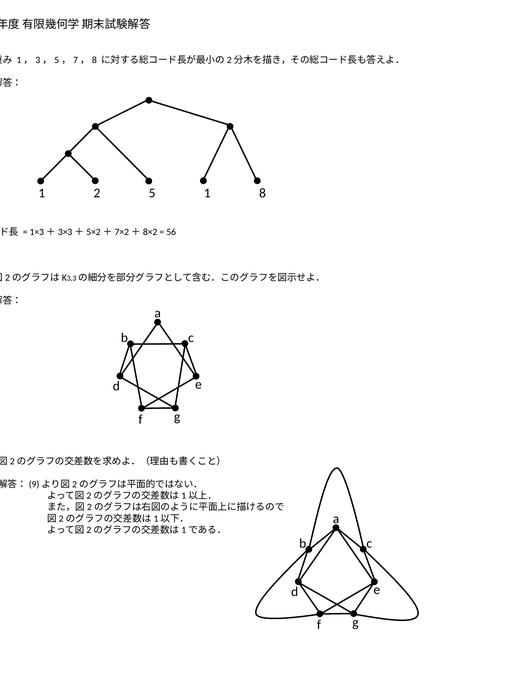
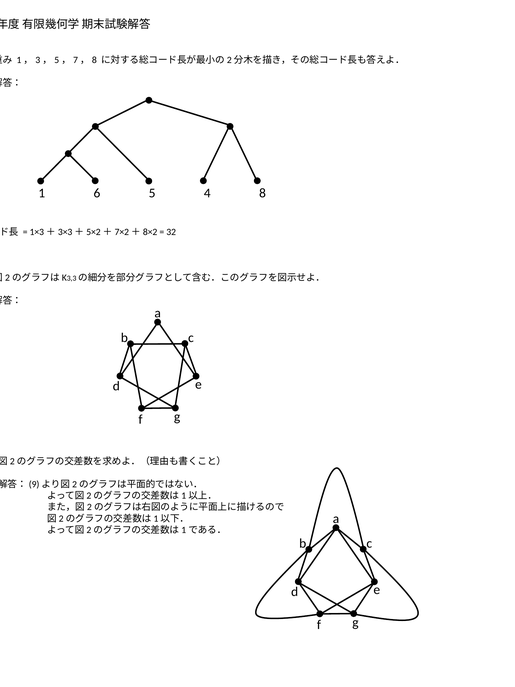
2: 2 -> 6
5 1: 1 -> 4
56: 56 -> 32
